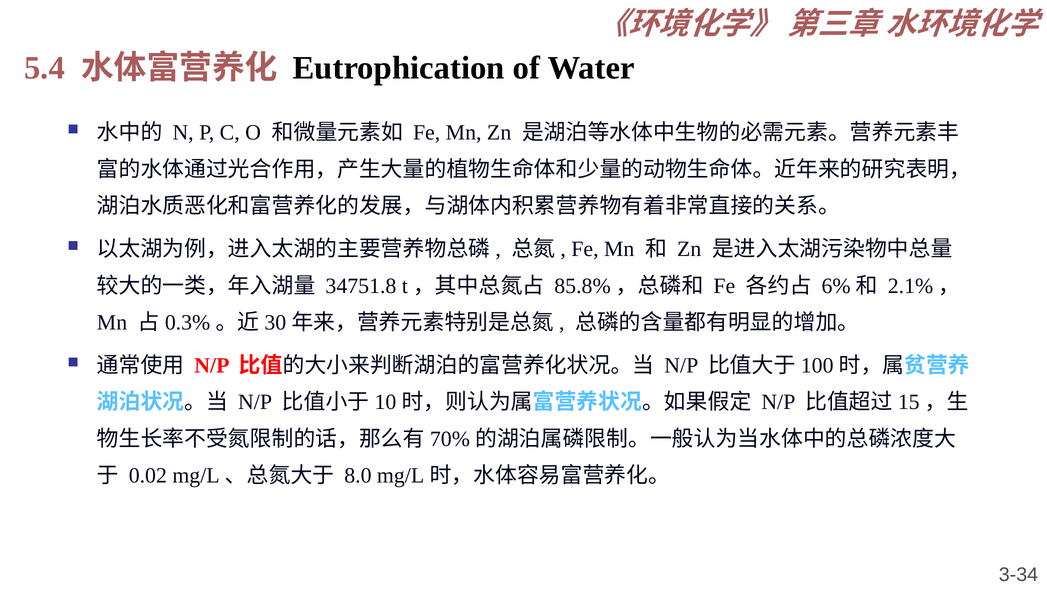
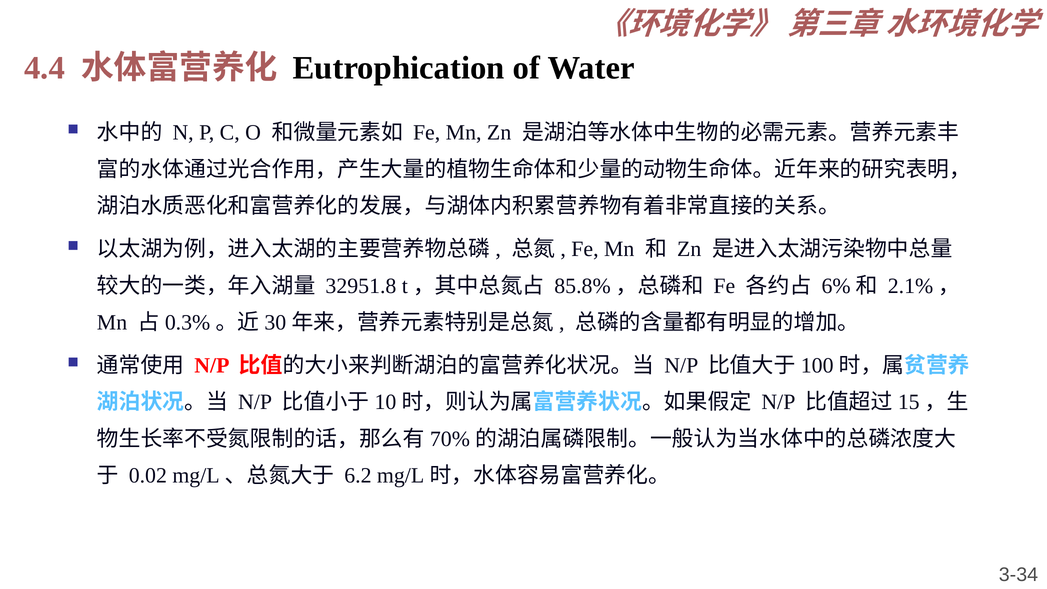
5.4: 5.4 -> 4.4
34751.8: 34751.8 -> 32951.8
8.0: 8.0 -> 6.2
